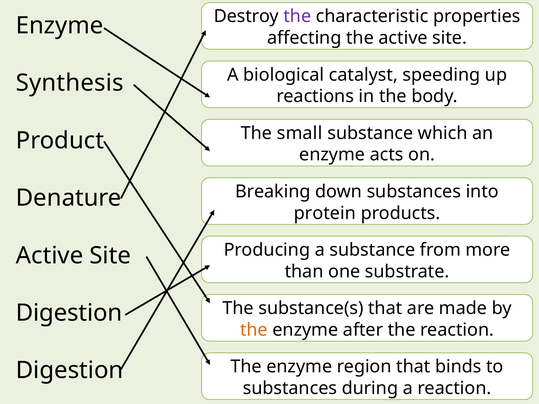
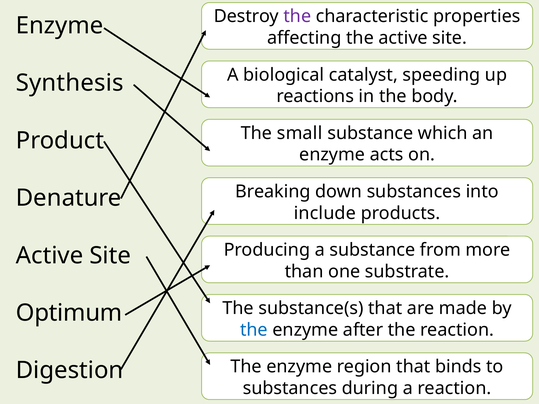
protein: protein -> include
Digestion at (69, 313): Digestion -> Optimum
the at (254, 330) colour: orange -> blue
